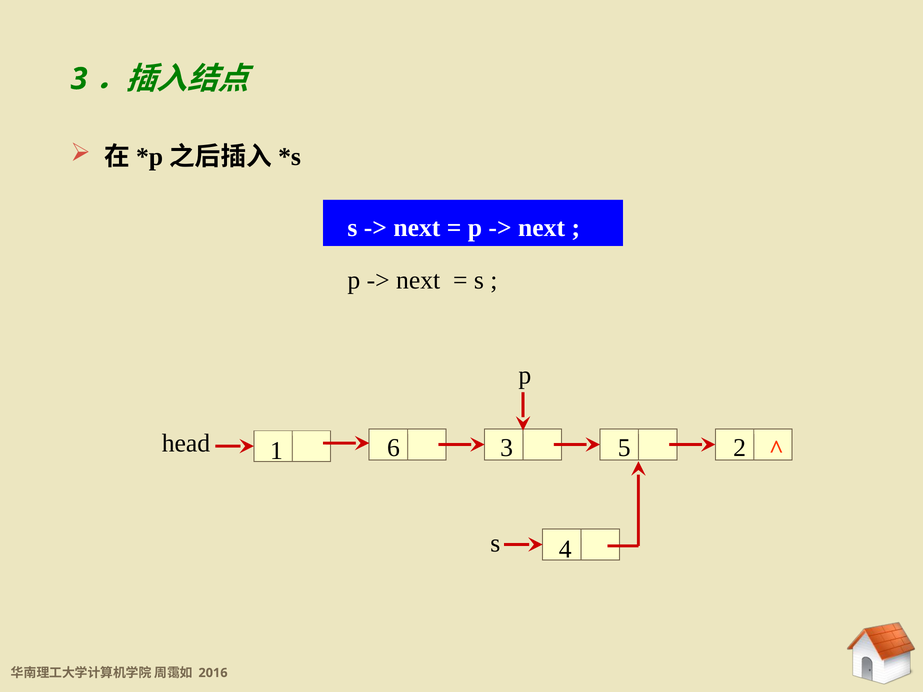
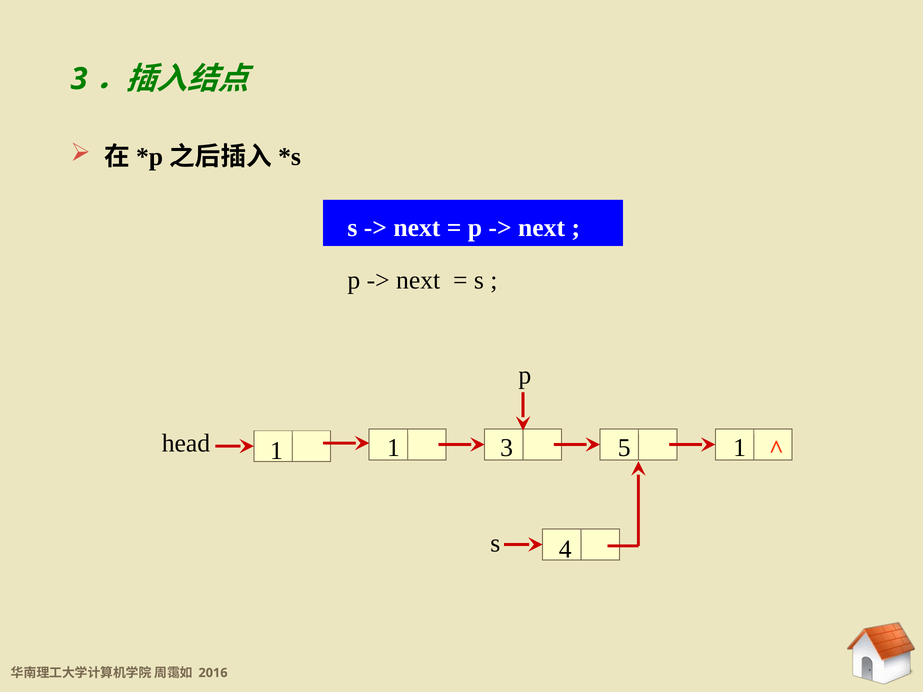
5 2: 2 -> 1
1 6: 6 -> 1
